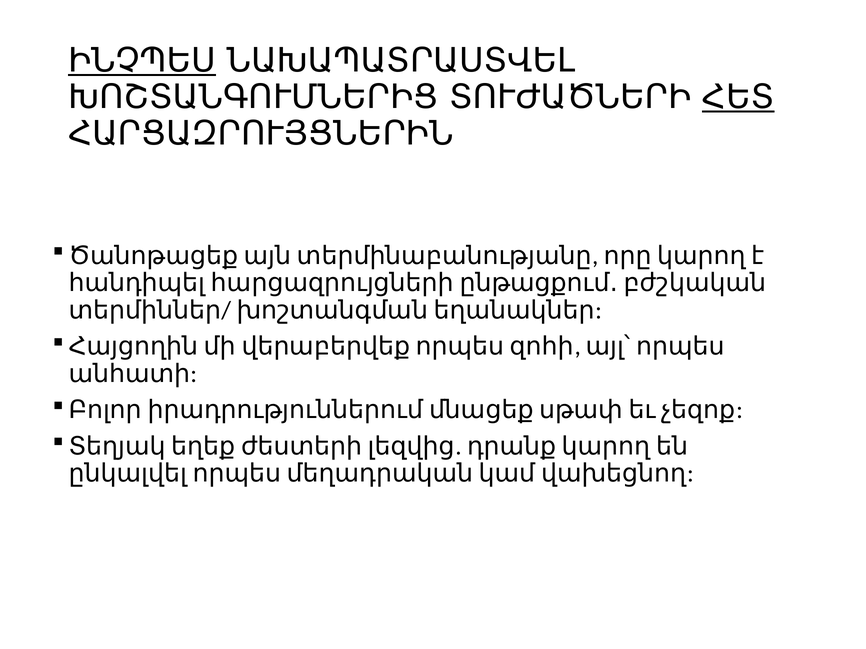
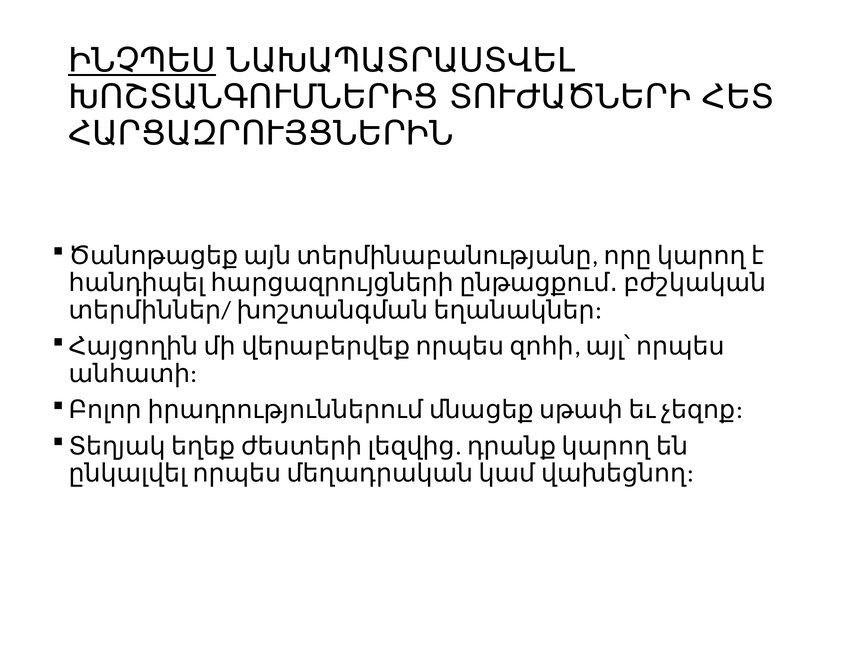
ՀԵՏ underline: present -> none
